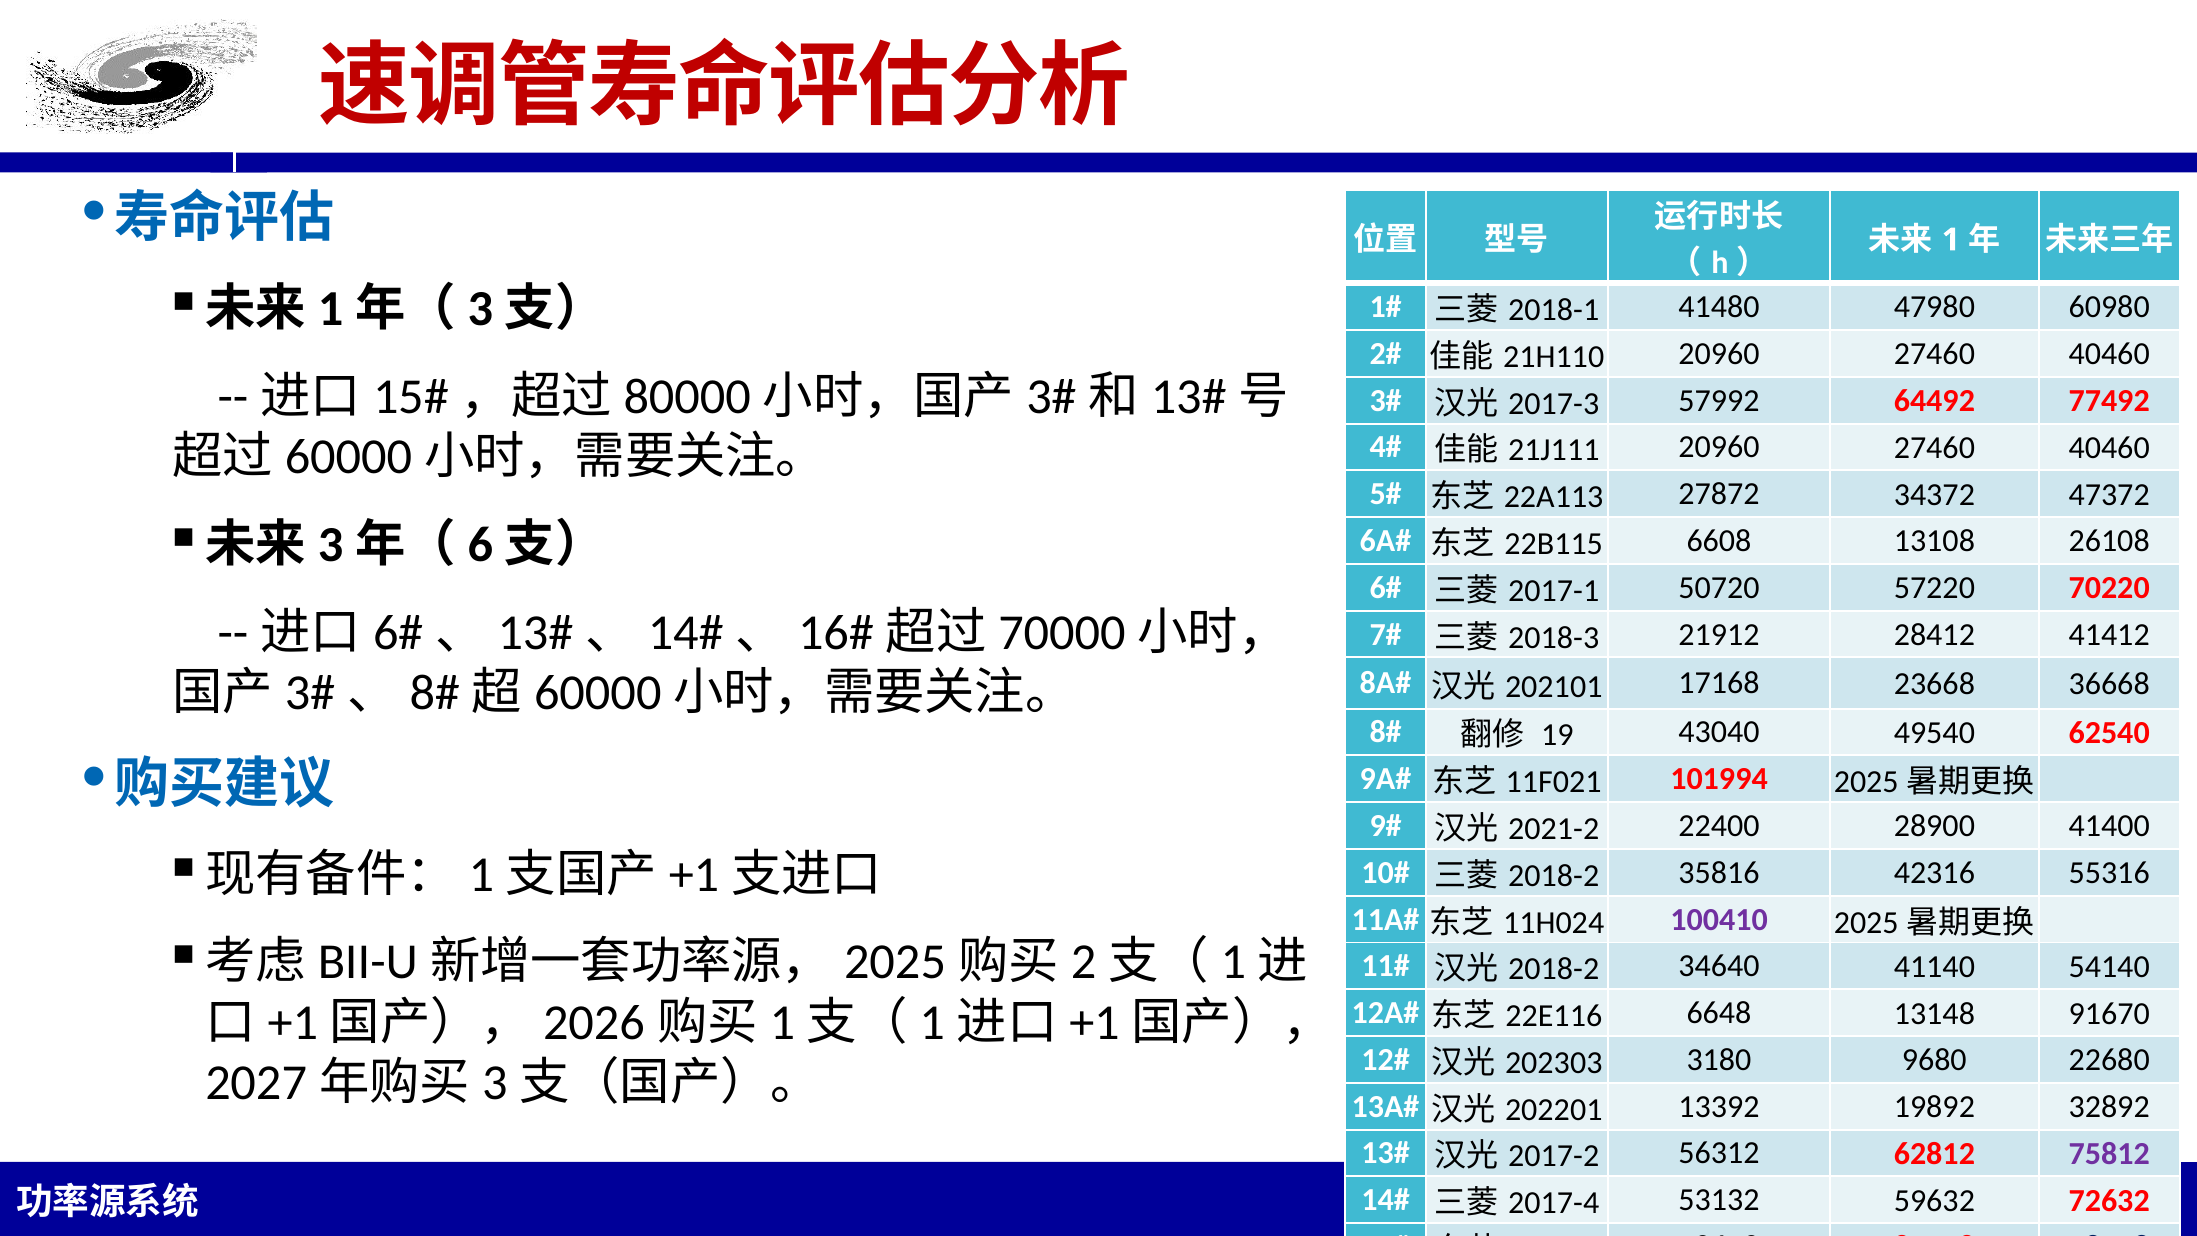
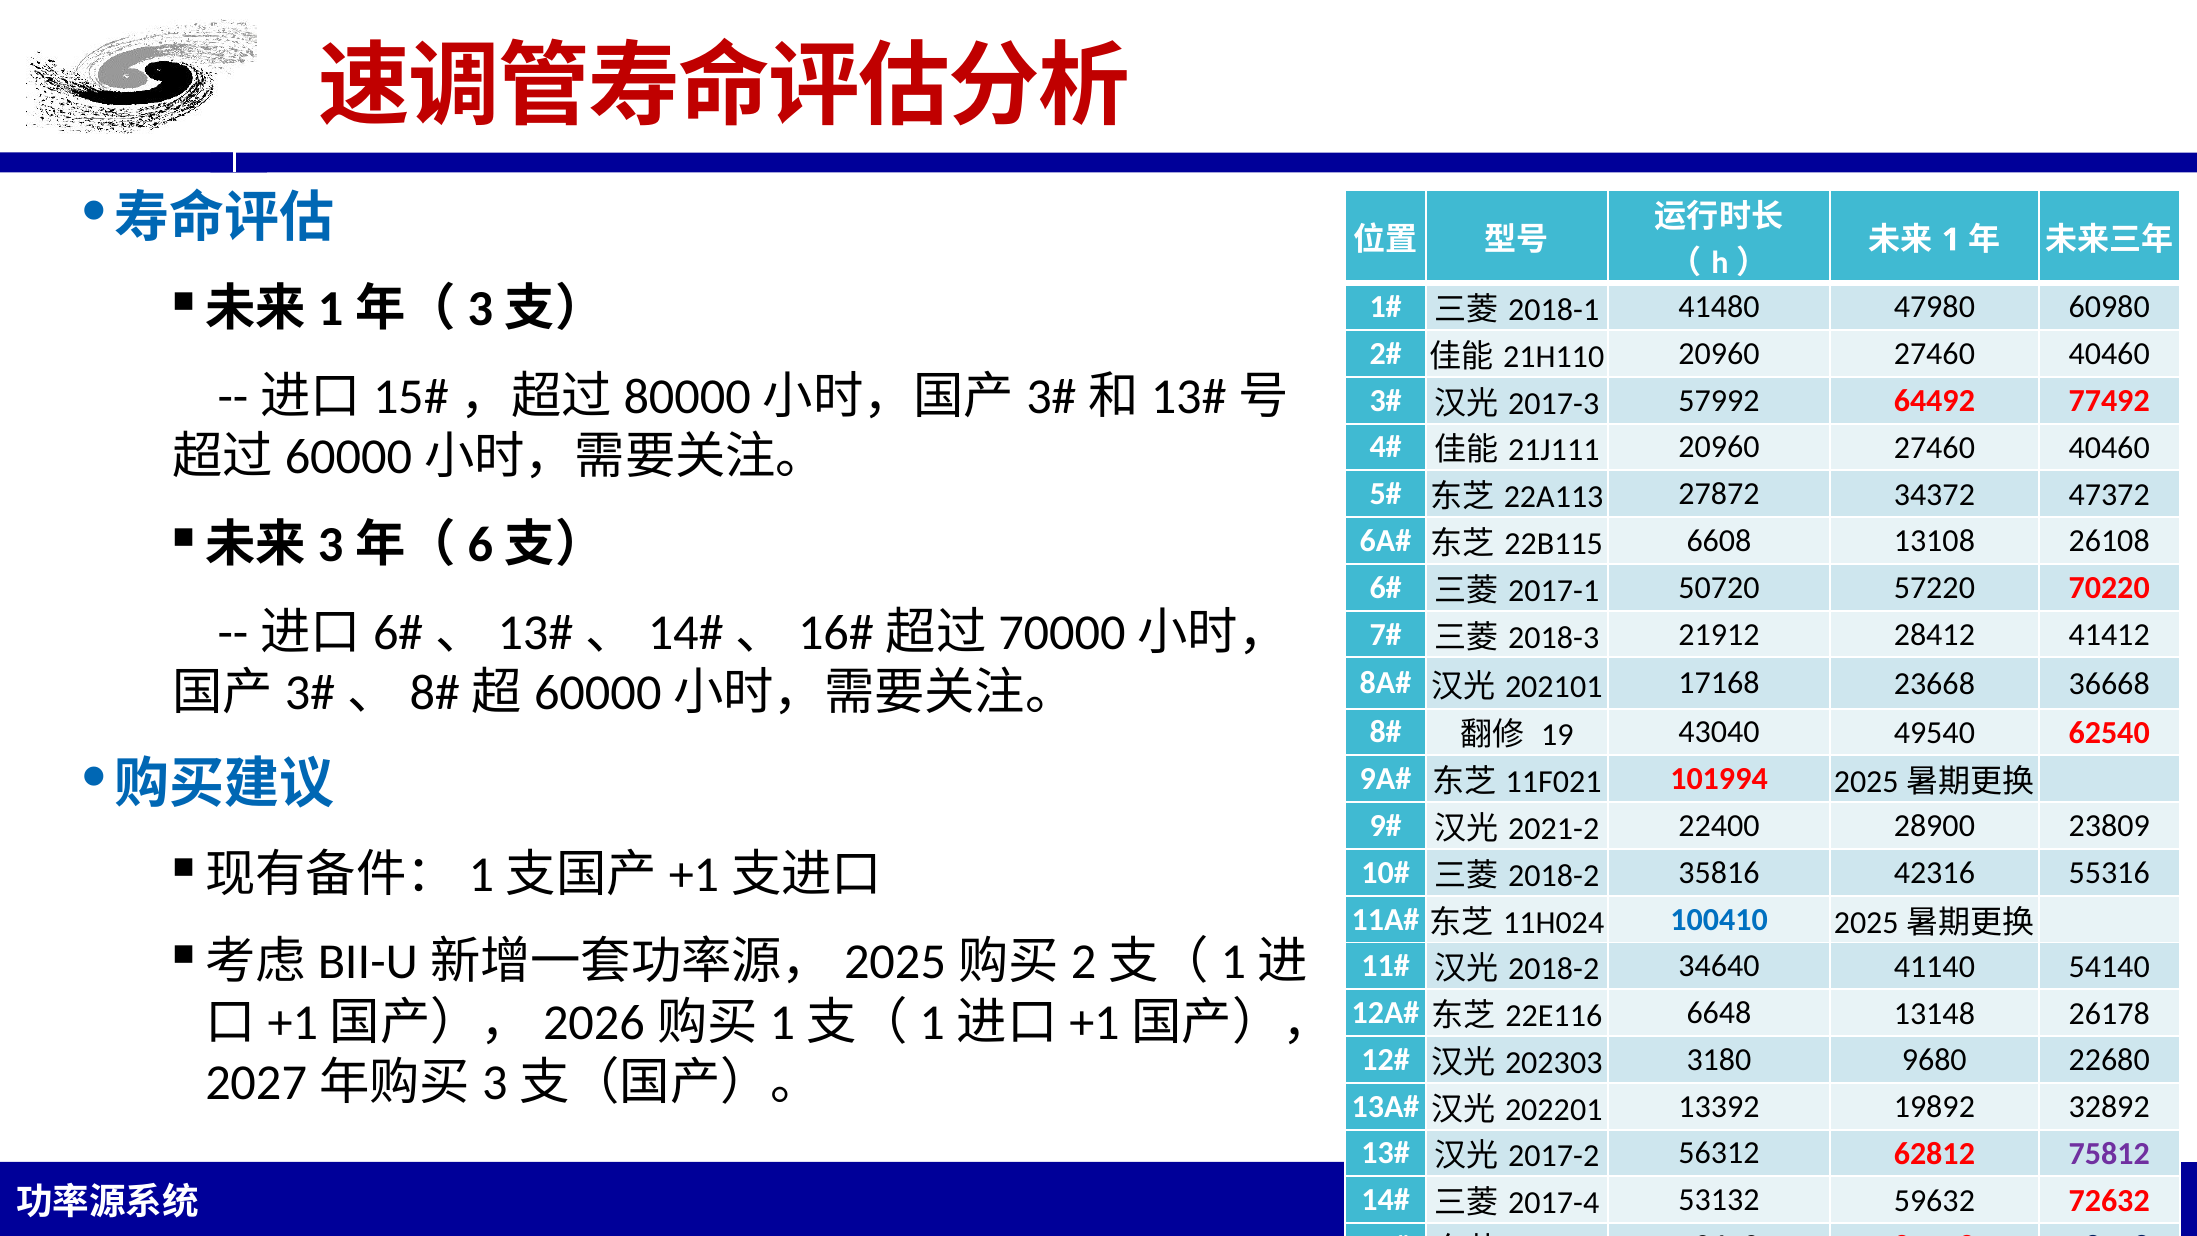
41400: 41400 -> 23809
100410 colour: purple -> blue
91670: 91670 -> 26178
